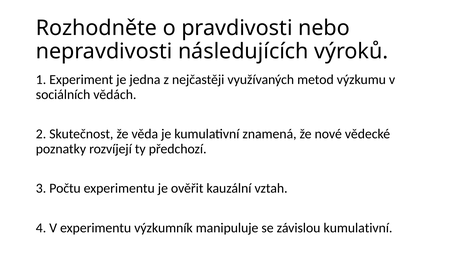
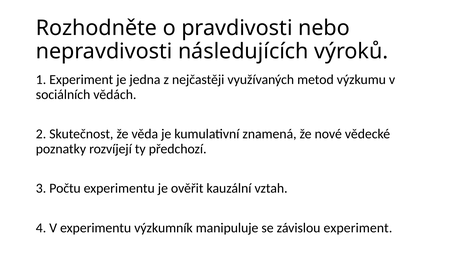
závislou kumulativní: kumulativní -> experiment
